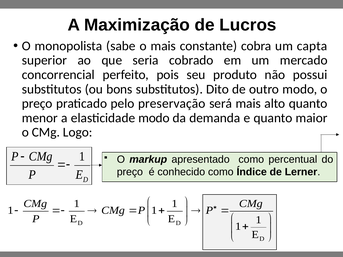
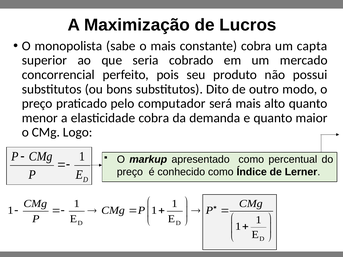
preservação: preservação -> computador
elasticidade modo: modo -> cobra
